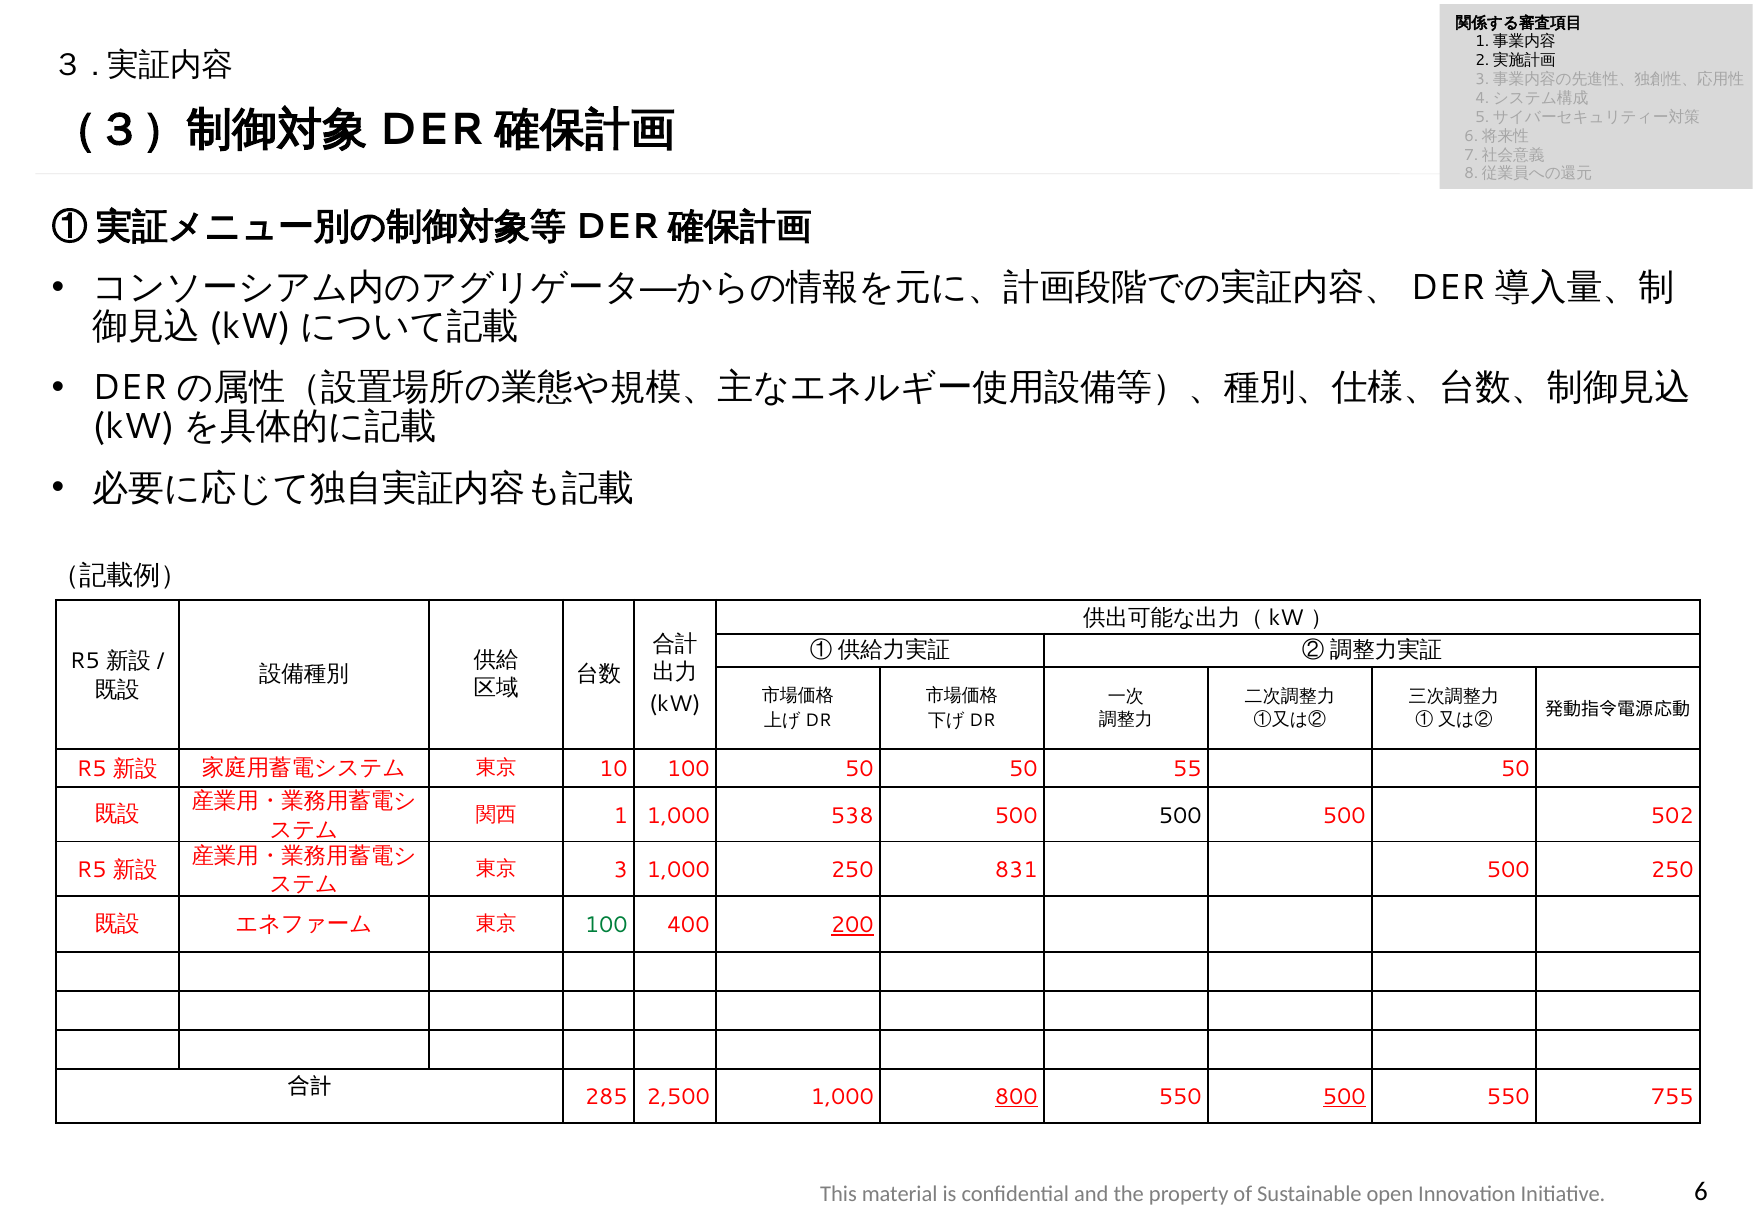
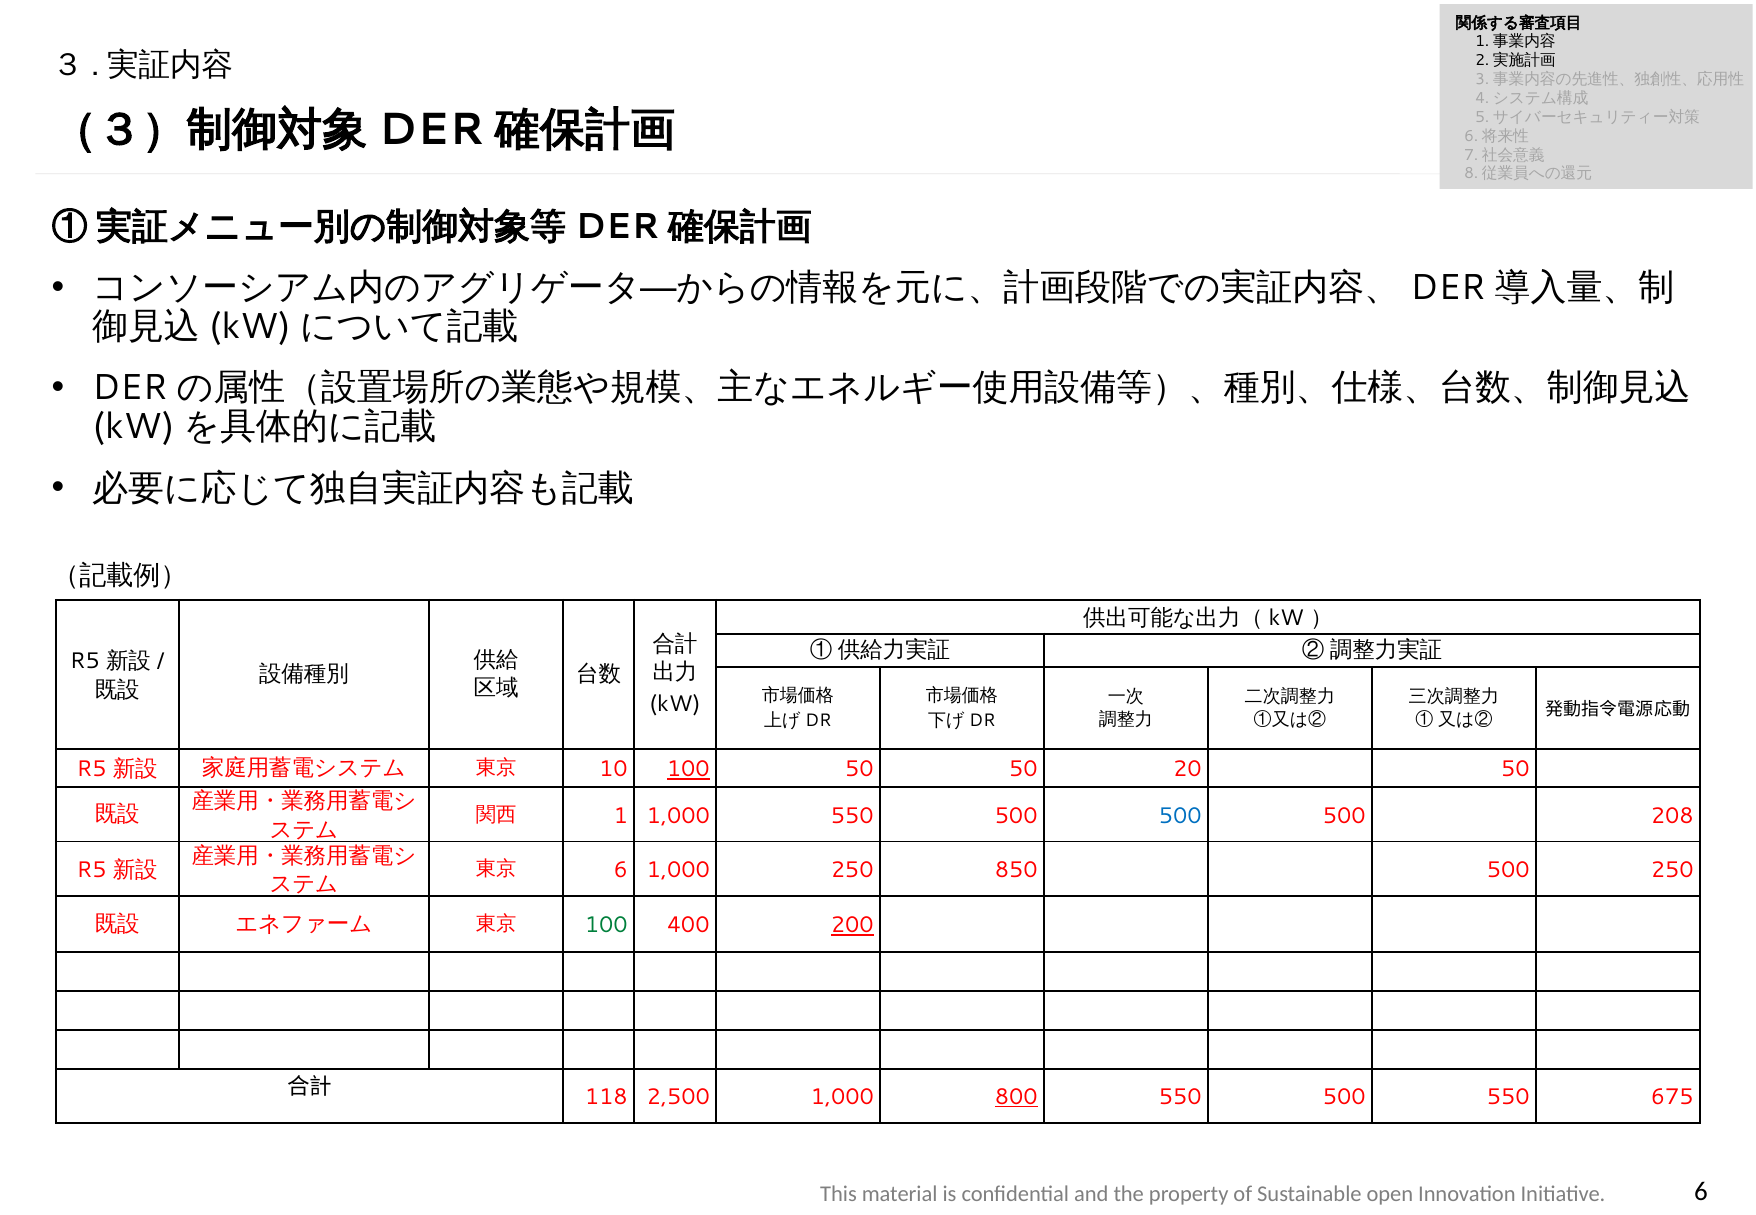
100 at (688, 770) underline: none -> present
55: 55 -> 20
1,000 538: 538 -> 550
500 at (1180, 816) colour: black -> blue
502: 502 -> 208
3 at (621, 870): 3 -> 6
831: 831 -> 850
285: 285 -> 118
500 at (1344, 1098) underline: present -> none
755: 755 -> 675
